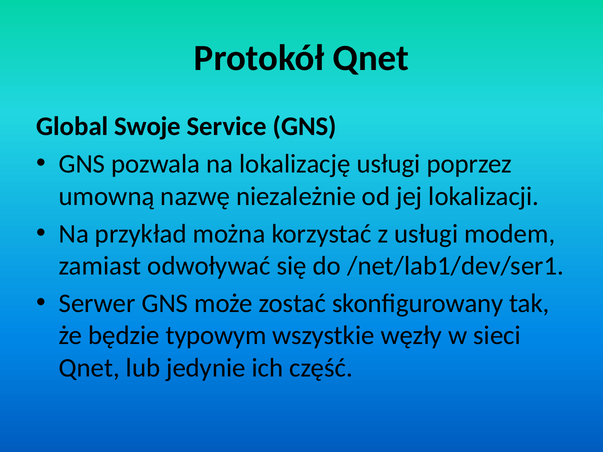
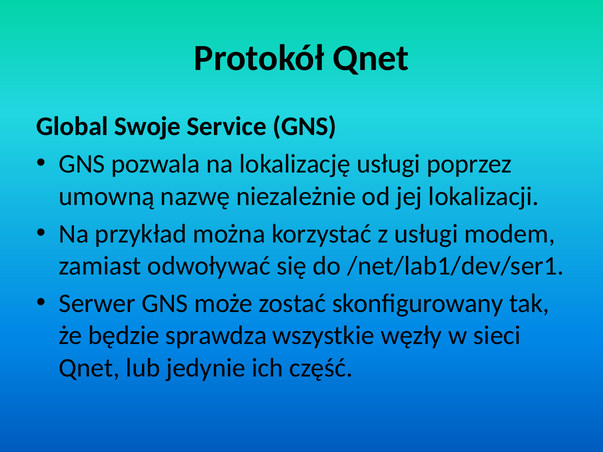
typowym: typowym -> sprawdza
